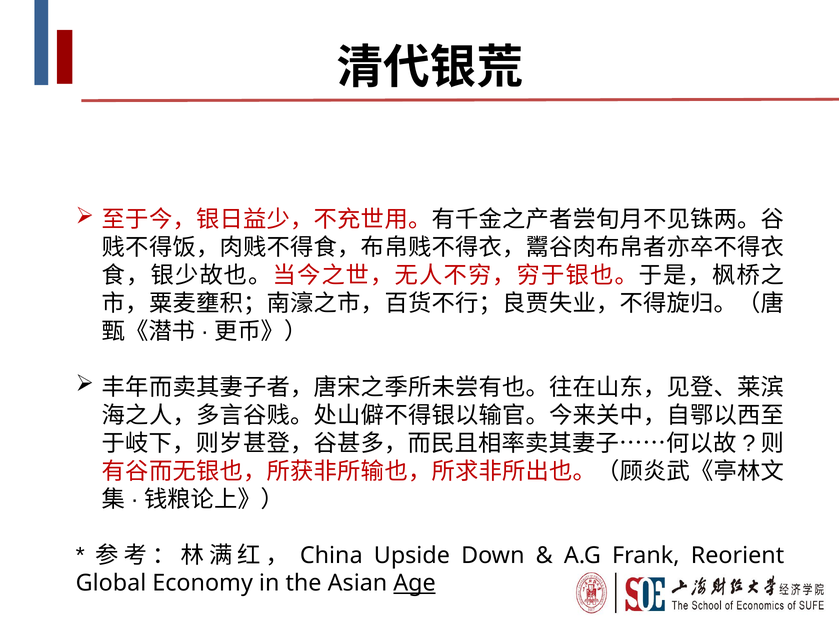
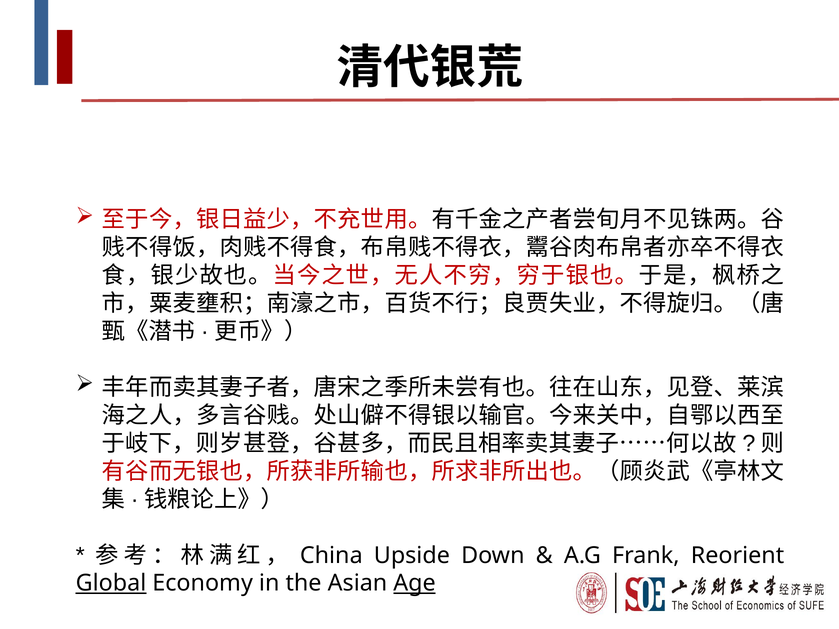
Global underline: none -> present
